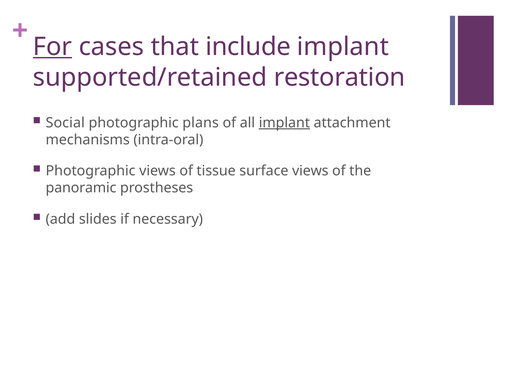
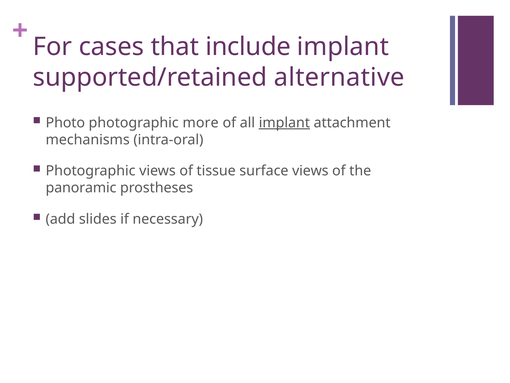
For underline: present -> none
restoration: restoration -> alternative
Social: Social -> Photo
plans: plans -> more
